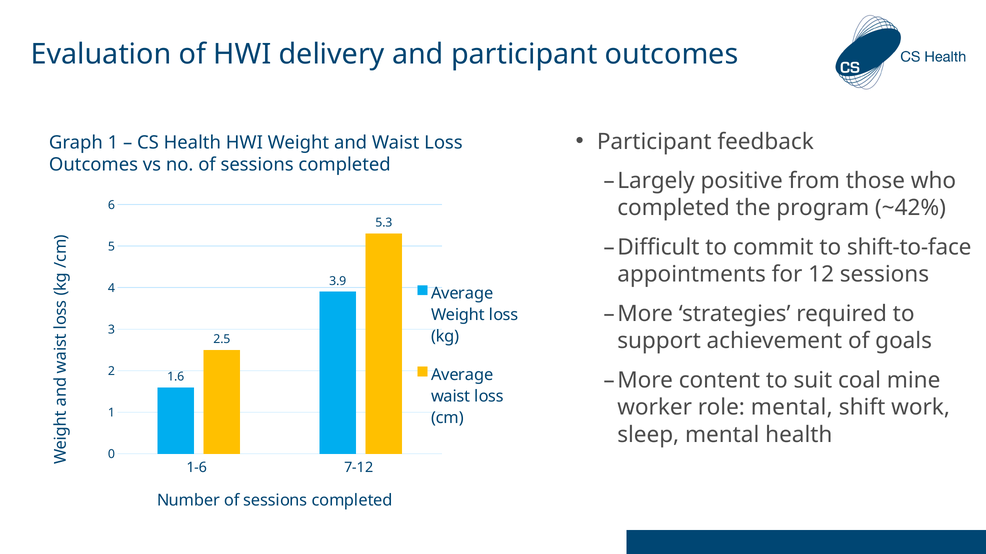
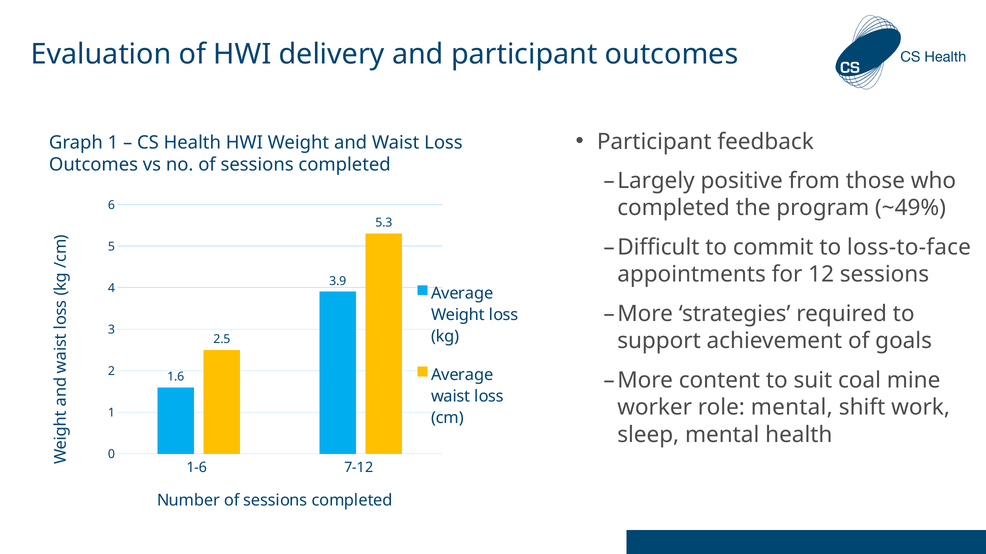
~42%: ~42% -> ~49%
shift-to-face: shift-to-face -> loss-to-face
